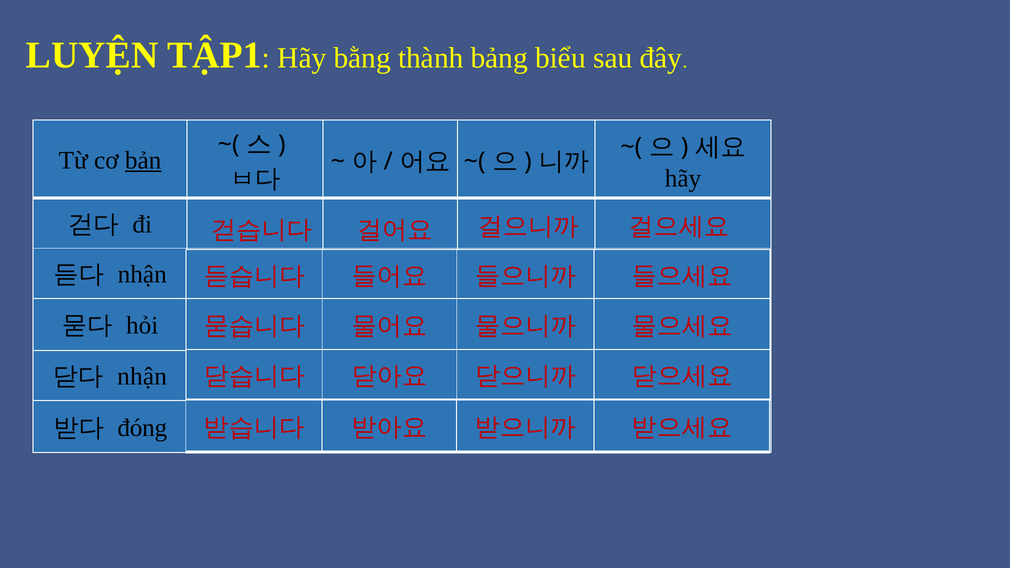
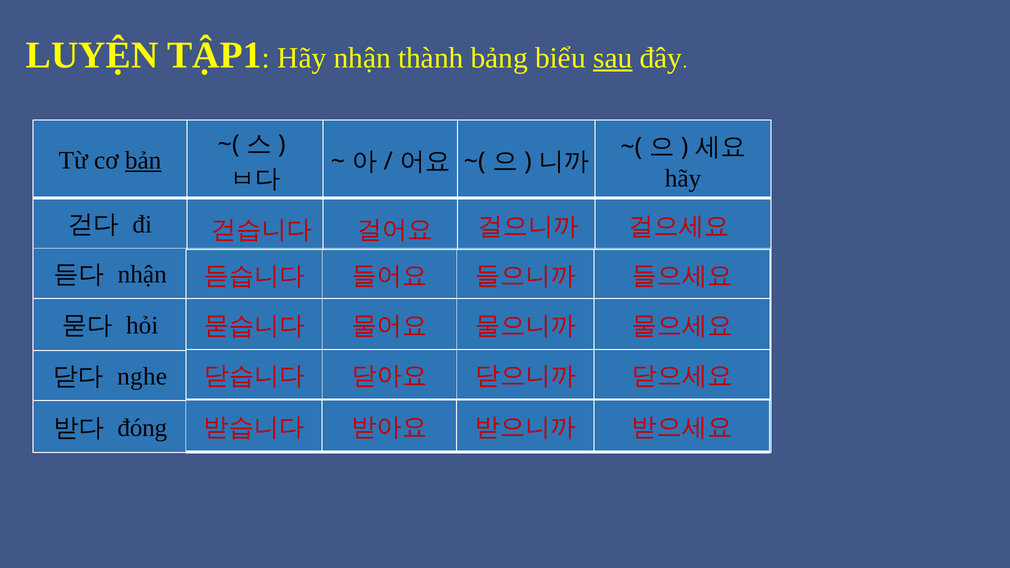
Hãy bằng: bằng -> nhận
sau underline: none -> present
nhận at (142, 377): nhận -> nghe
